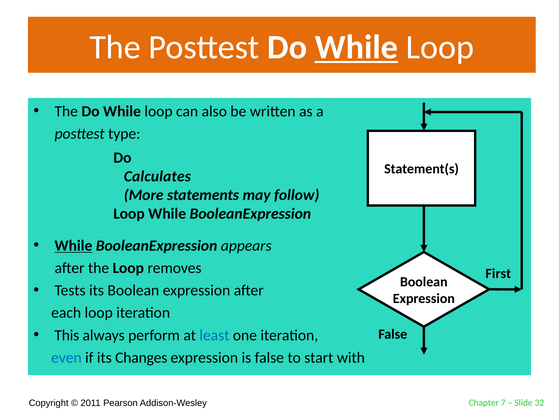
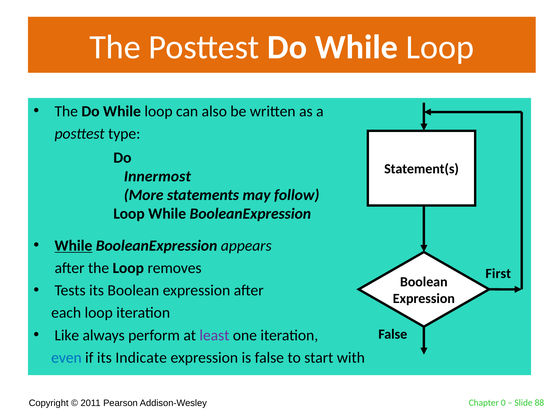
While at (356, 47) underline: present -> none
Calculates: Calculates -> Innermost
This: This -> Like
least colour: blue -> purple
Changes: Changes -> Indicate
7: 7 -> 0
32: 32 -> 88
